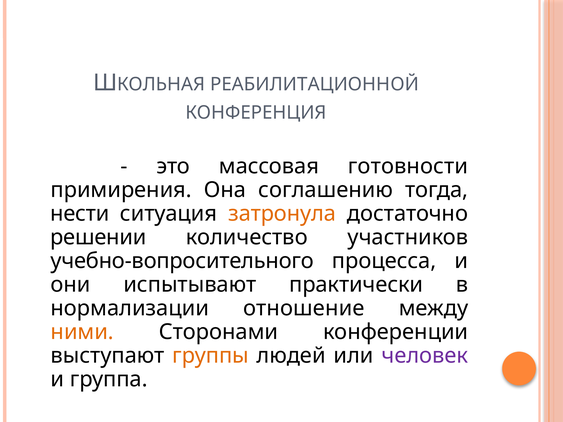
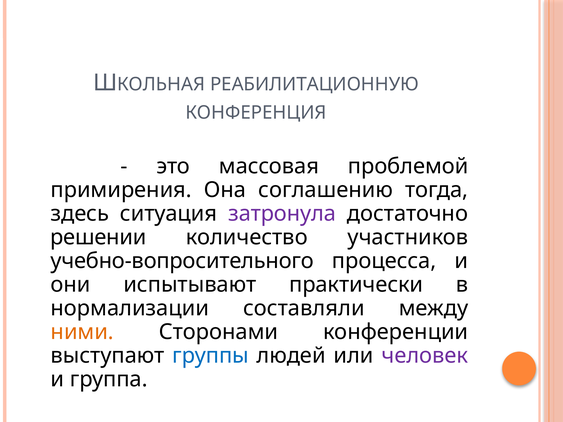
РЕАБИЛИТАЦИОННОЙ: РЕАБИЛИТАЦИОННОЙ -> РЕАБИЛИТАЦИОННУЮ
готовности: готовности -> проблемой
нести: нести -> здесь
затронула colour: orange -> purple
отношение: отношение -> составляли
группы colour: orange -> blue
